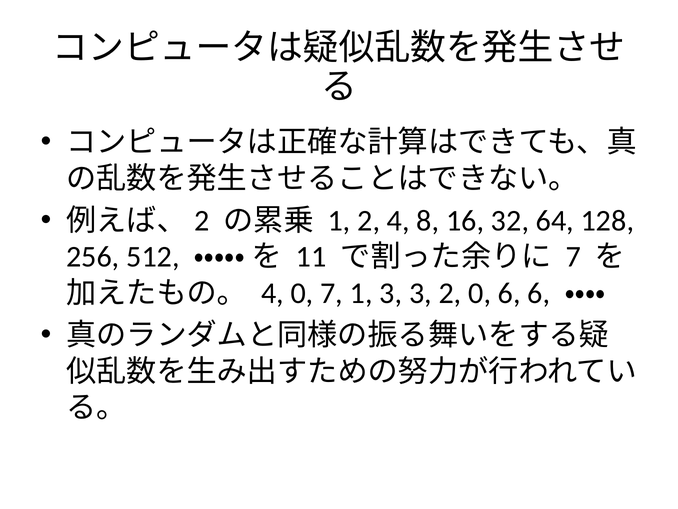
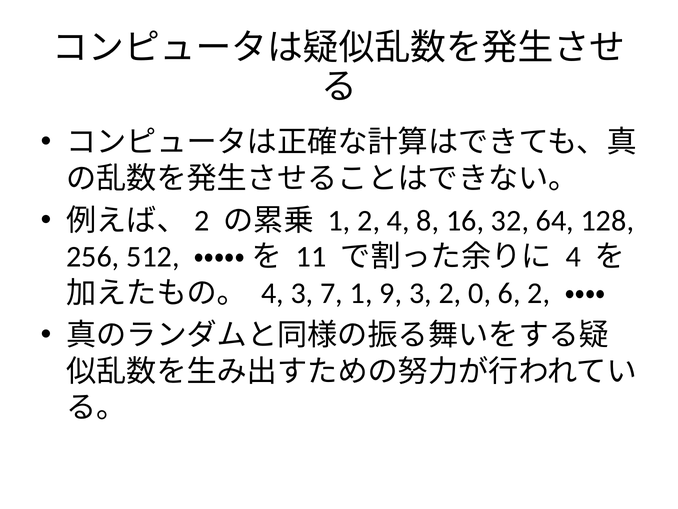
7 at (573, 257): 7 -> 4
4 0: 0 -> 3
1 3: 3 -> 9
6 6: 6 -> 2
